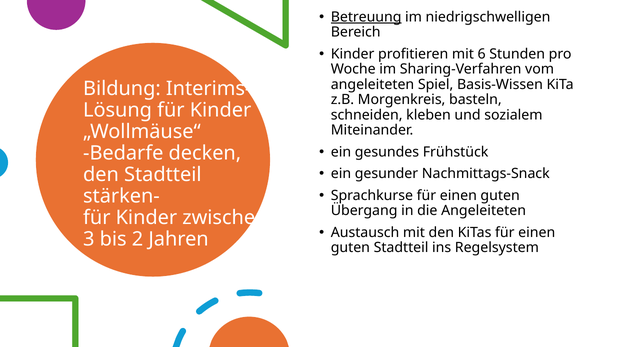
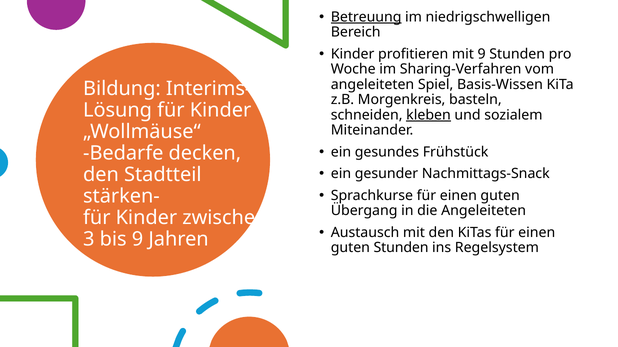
mit 6: 6 -> 9
kleben underline: none -> present
bis 2: 2 -> 9
guten Stadtteil: Stadtteil -> Stunden
